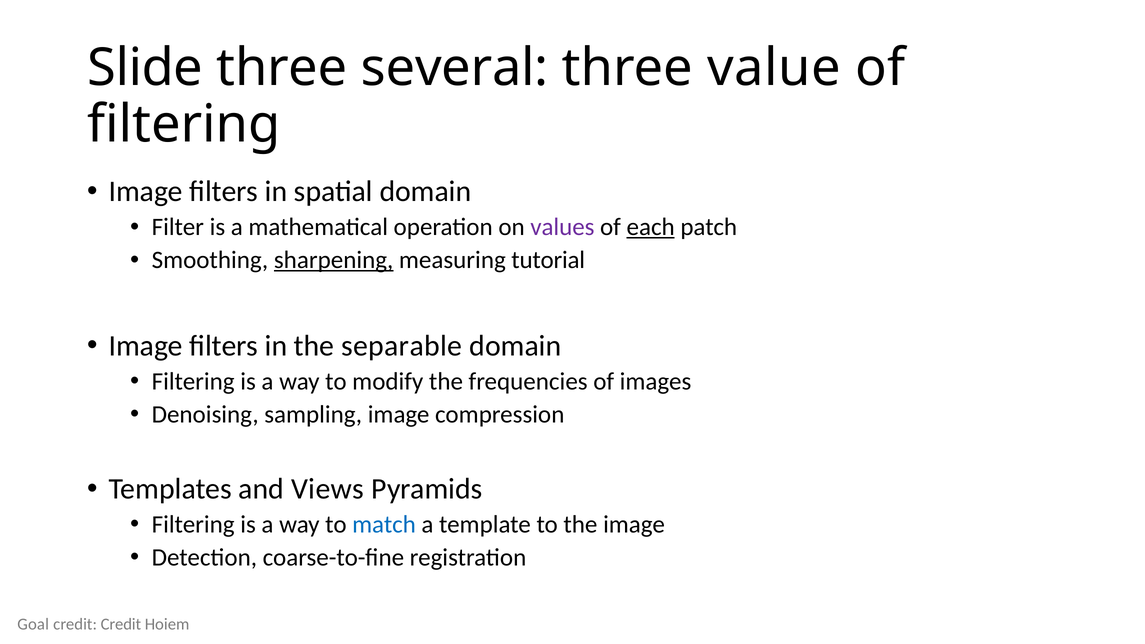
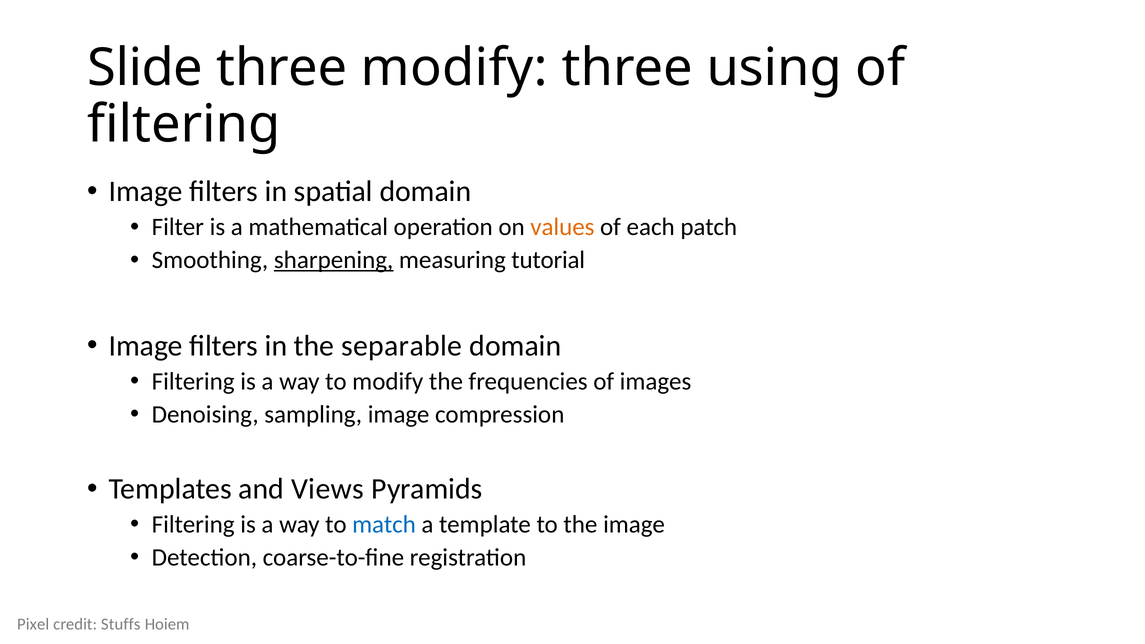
three several: several -> modify
value: value -> using
values colour: purple -> orange
each underline: present -> none
Goal: Goal -> Pixel
credit Credit: Credit -> Stuffs
